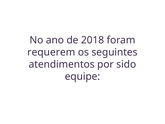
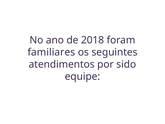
requerem: requerem -> familiares
